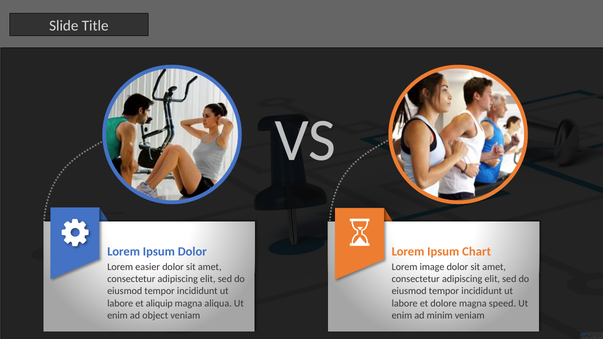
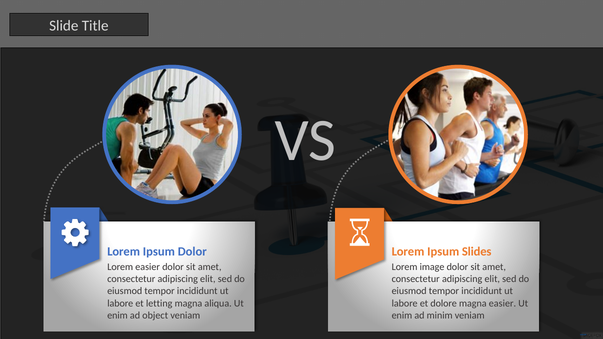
Chart: Chart -> Slides
aliquip: aliquip -> letting
magna speed: speed -> easier
